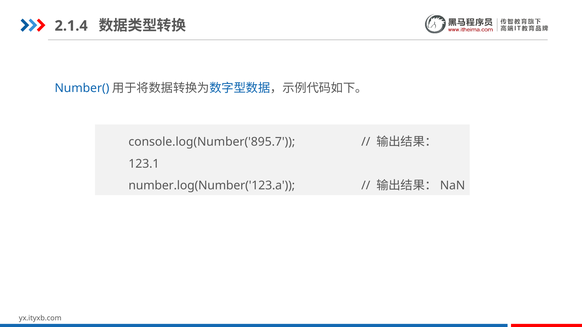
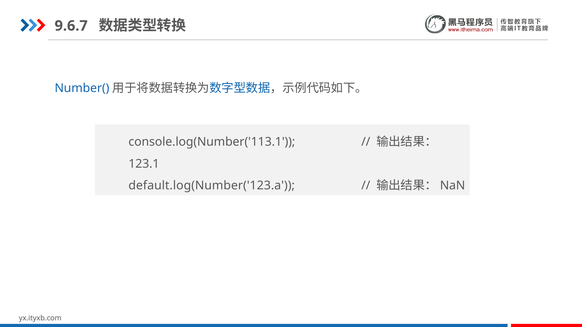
2.1.4: 2.1.4 -> 9.6.7
console.log(Number('895.7: console.log(Number('895.7 -> console.log(Number('113.1
number.log(Number('123.a: number.log(Number('123.a -> default.log(Number('123.a
